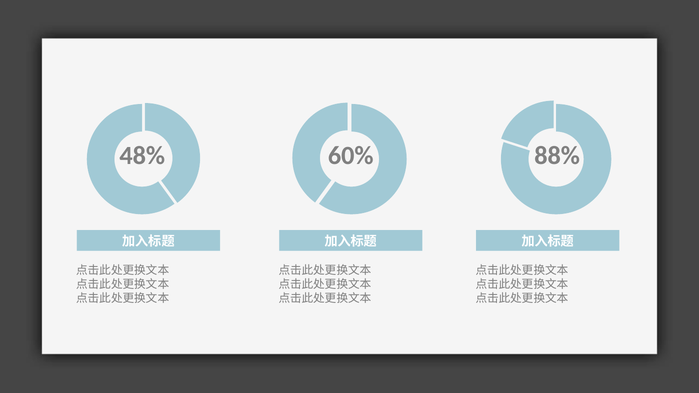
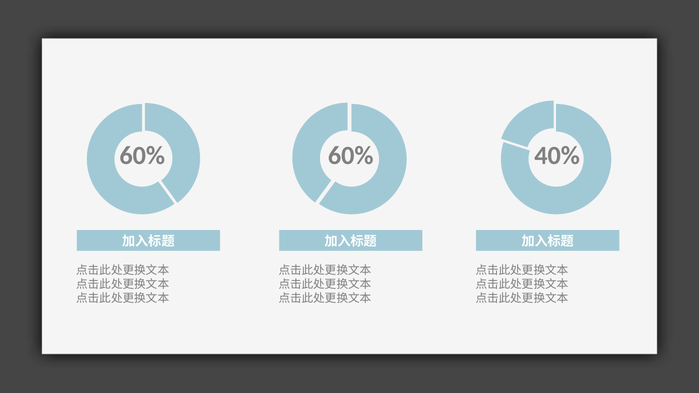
48% at (142, 156): 48% -> 60%
88%: 88% -> 40%
